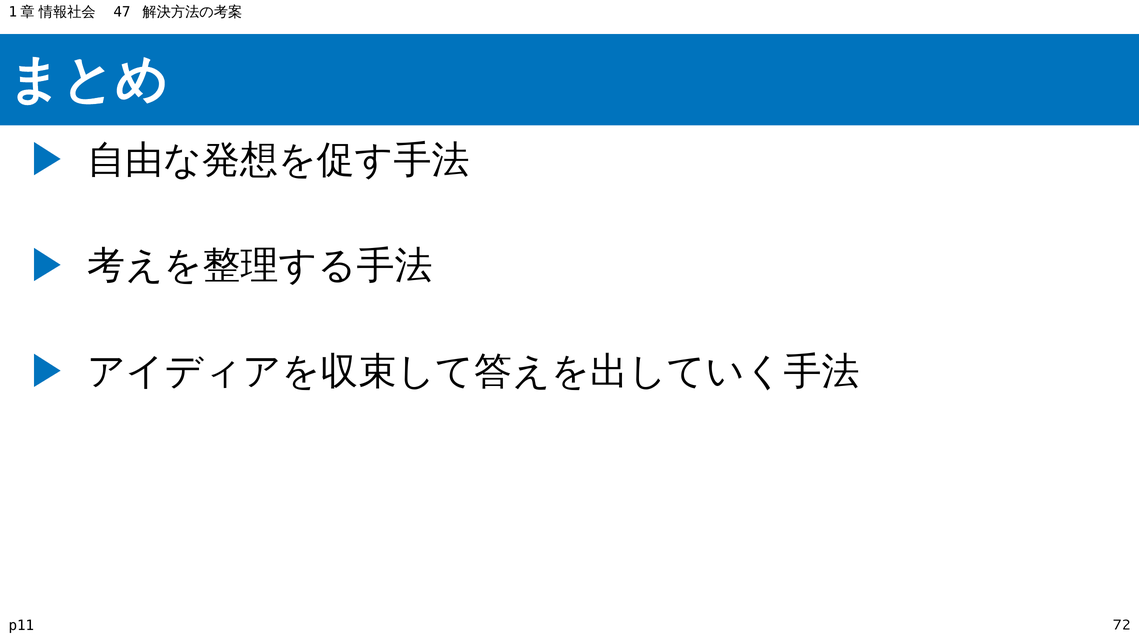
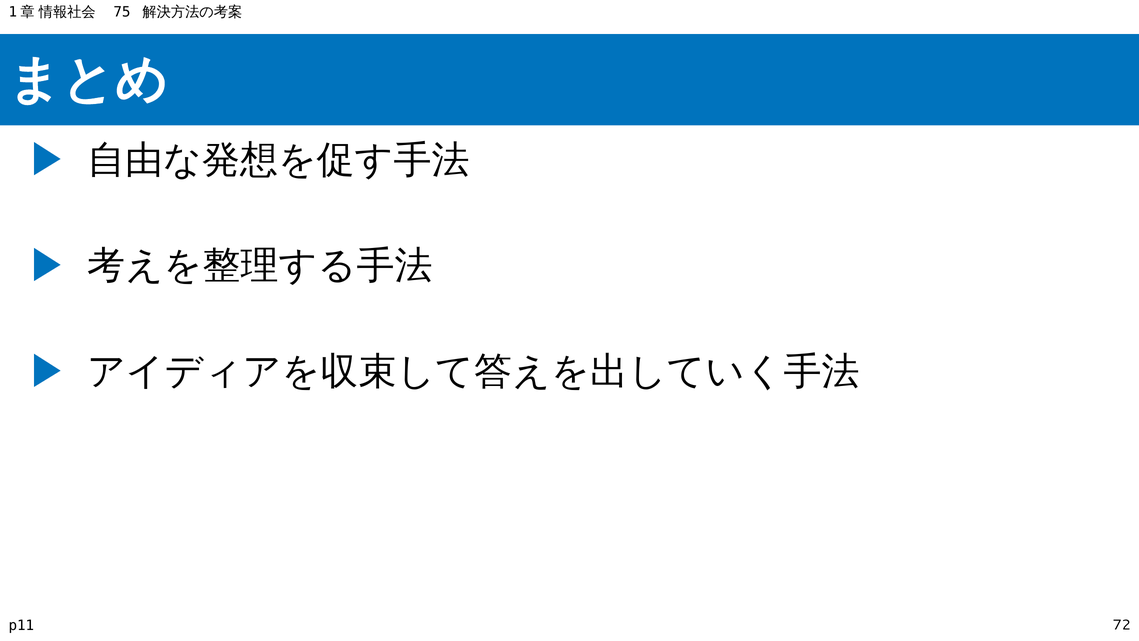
47: 47 -> 75
